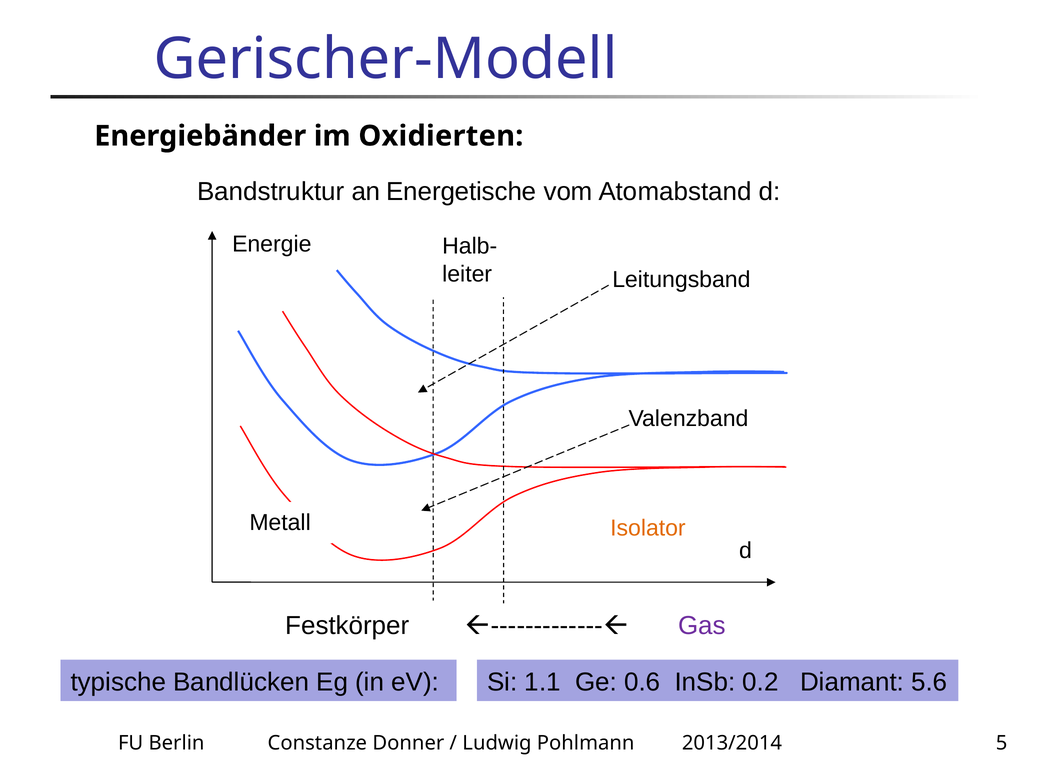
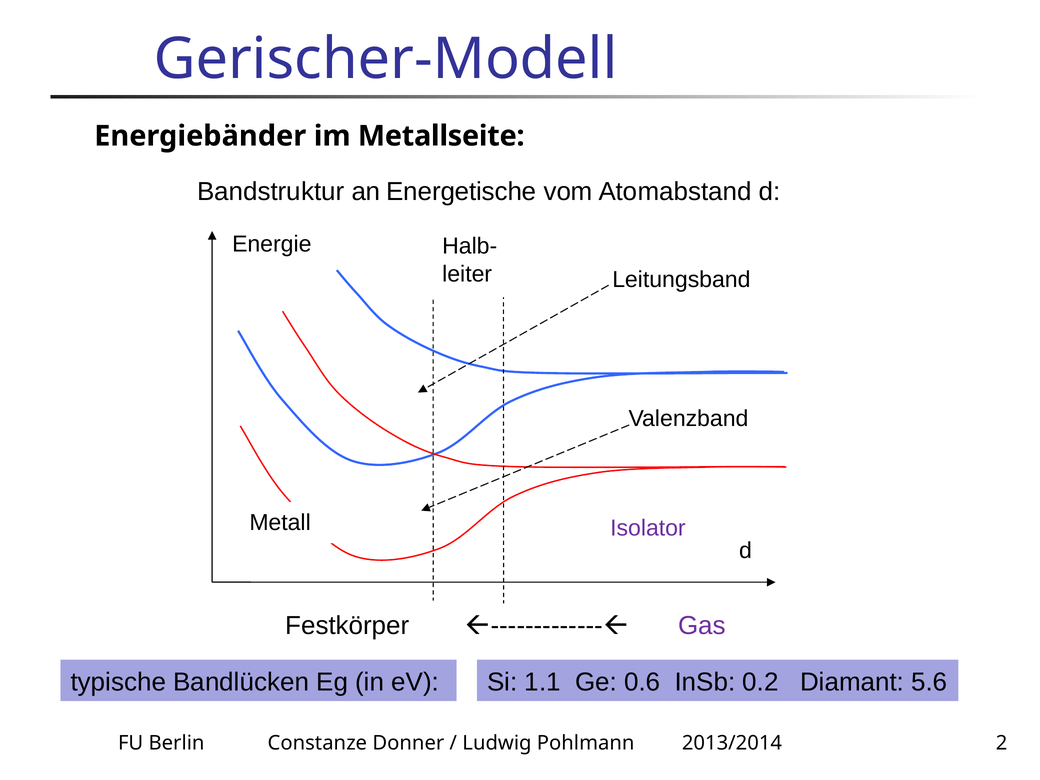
Oxidierten: Oxidierten -> Metallseite
Isolator colour: orange -> purple
5: 5 -> 2
